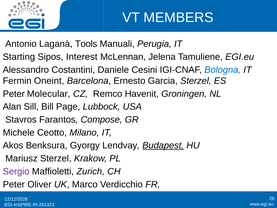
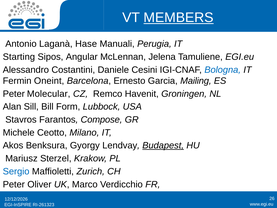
MEMBERS underline: none -> present
Tools: Tools -> Hase
Interest: Interest -> Angular
Garcia Sterzel: Sterzel -> Mailing
Page: Page -> Form
Sergio colour: purple -> blue
